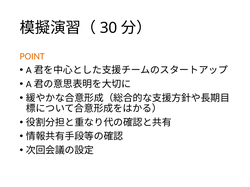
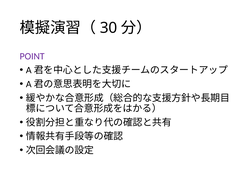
POINT colour: orange -> purple
